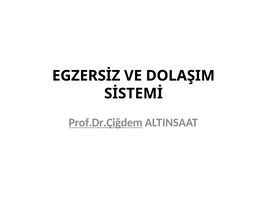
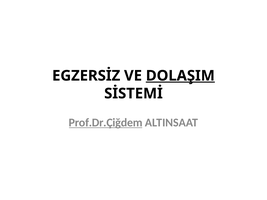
DOLAŞIM underline: none -> present
